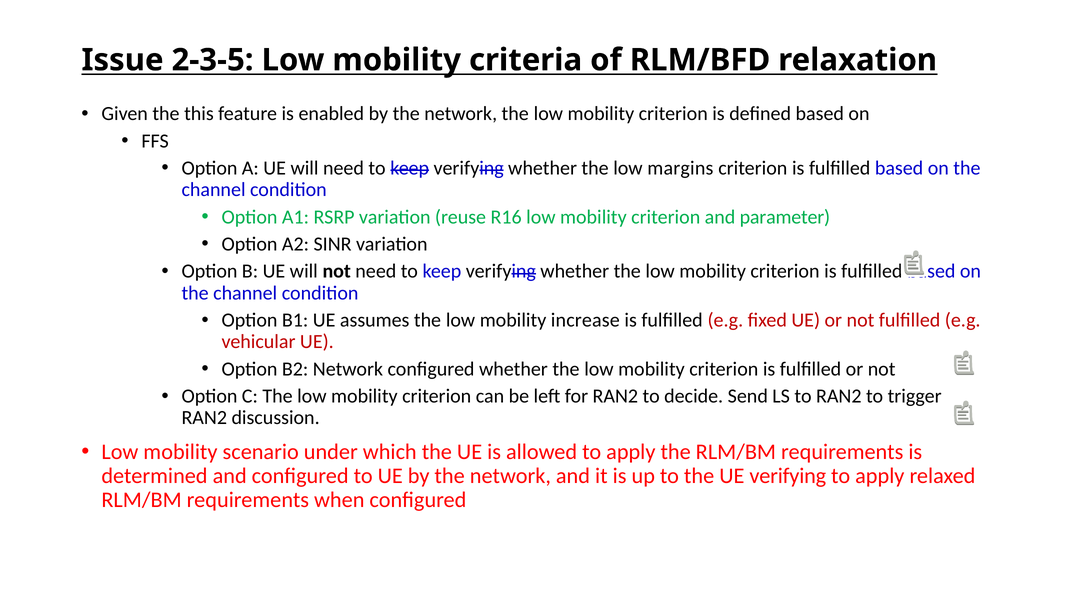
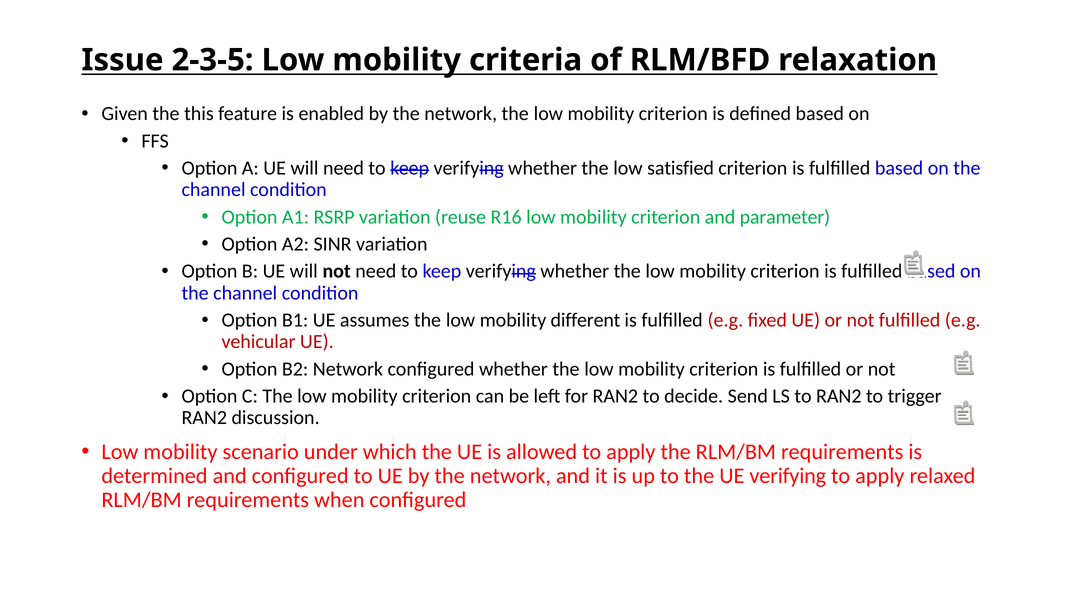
margins: margins -> satisfied
increase: increase -> different
